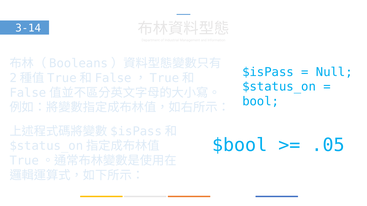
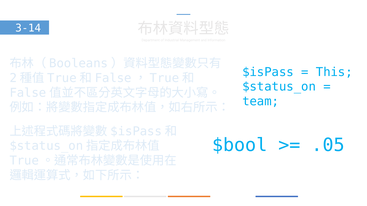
Null: Null -> This
bool: bool -> team
